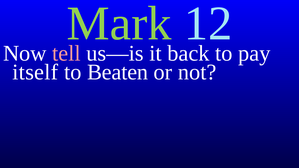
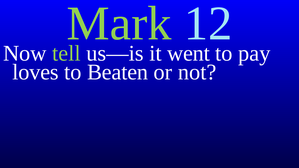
tell colour: pink -> light green
back: back -> went
itself: itself -> loves
